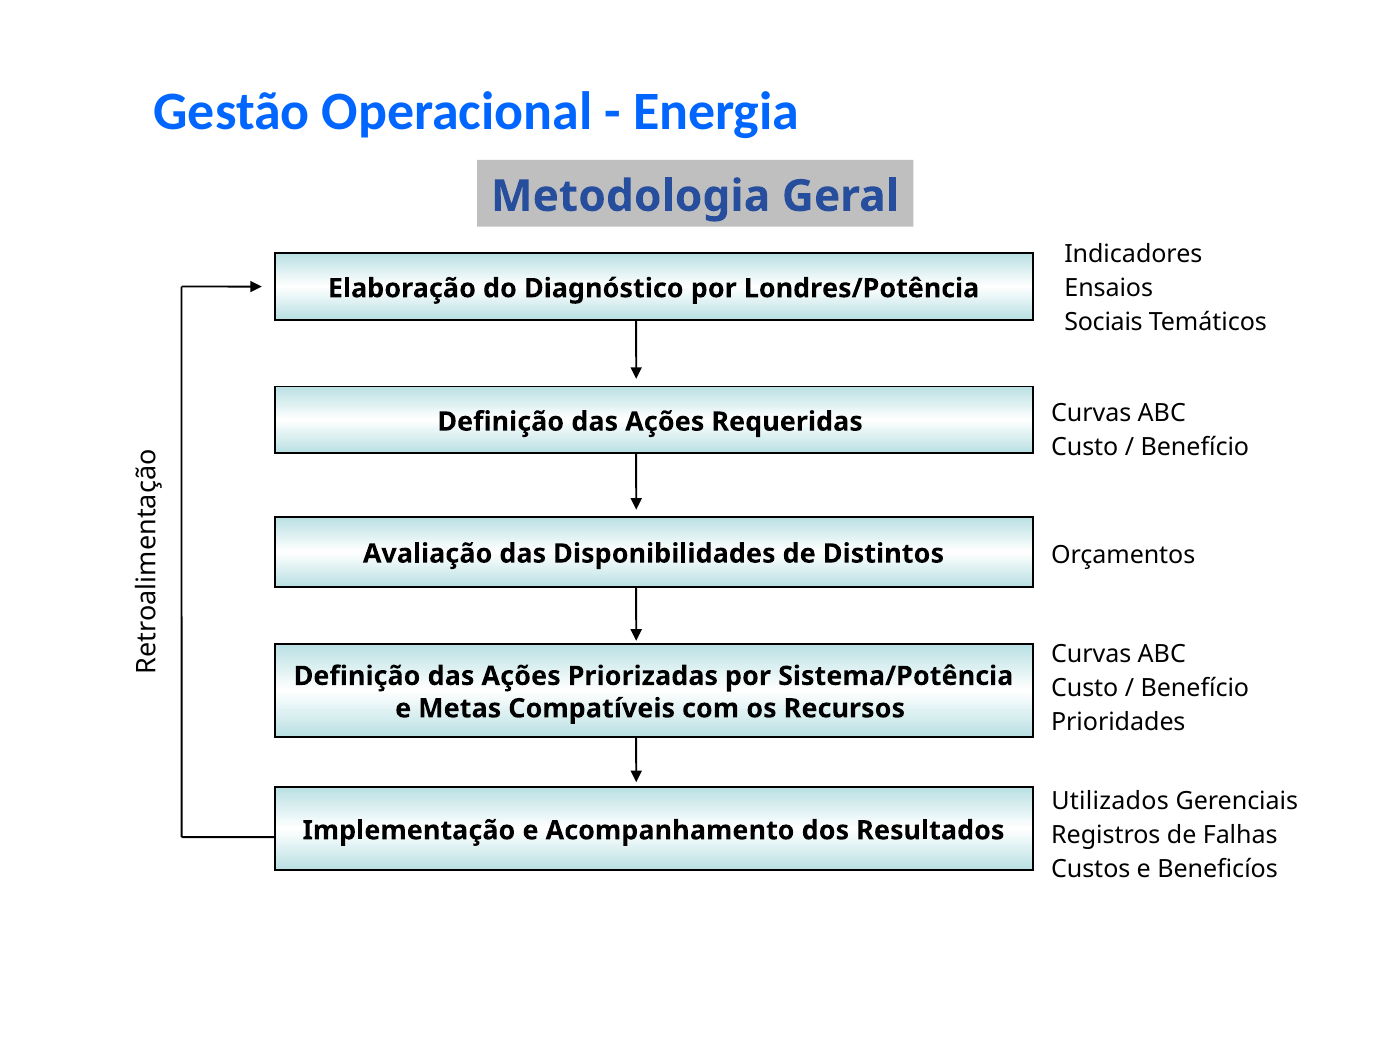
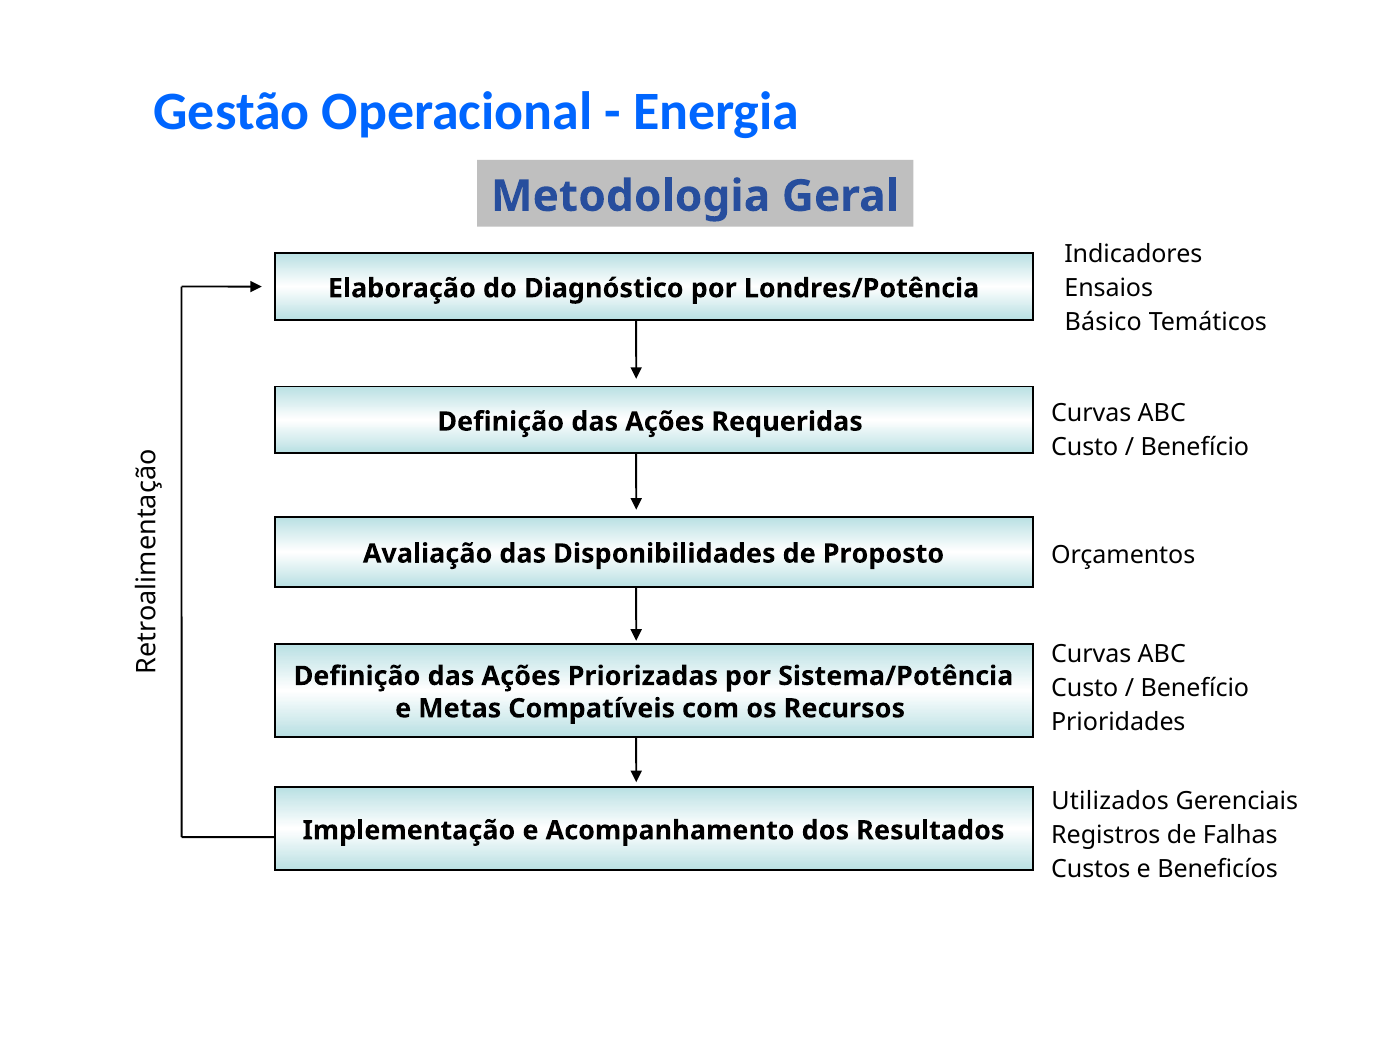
Sociais: Sociais -> Básico
Distintos: Distintos -> Proposto
